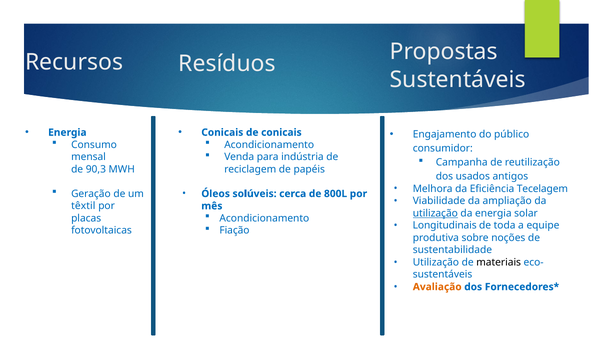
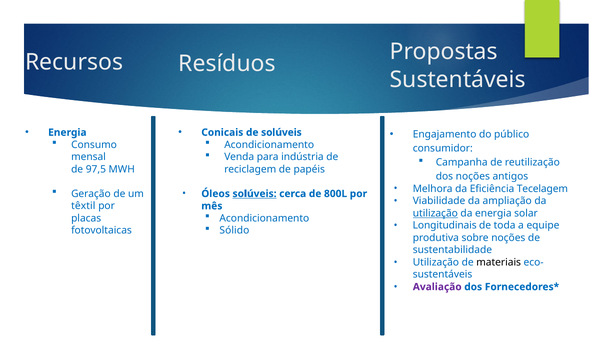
de conicais: conicais -> solúveis
90,3: 90,3 -> 97,5
dos usados: usados -> noções
solúveis at (255, 194) underline: none -> present
Fiação: Fiação -> Sólido
Avaliação colour: orange -> purple
